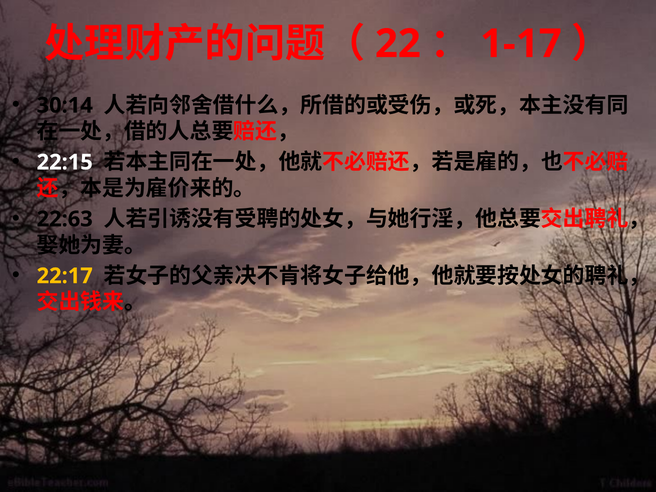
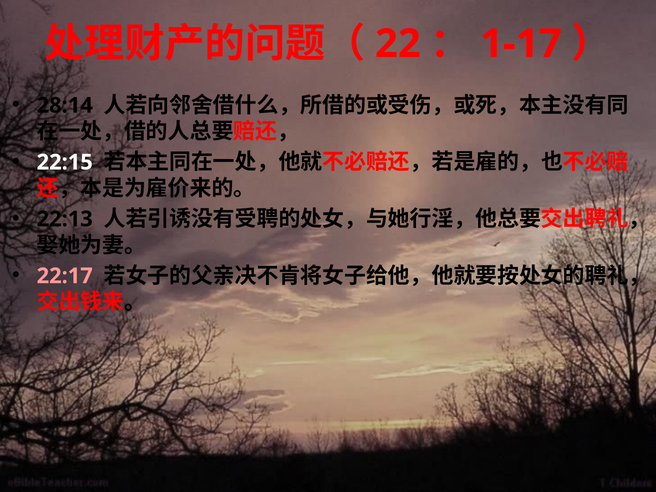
30:14: 30:14 -> 28:14
22:63: 22:63 -> 22:13
22:17 colour: yellow -> pink
